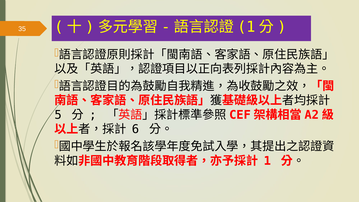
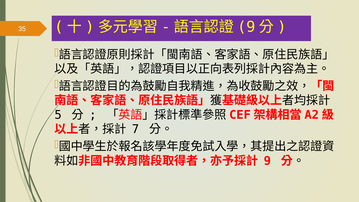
1 at (246, 27): 1 -> 9
6: 6 -> 7
1 at (267, 161): 1 -> 9
